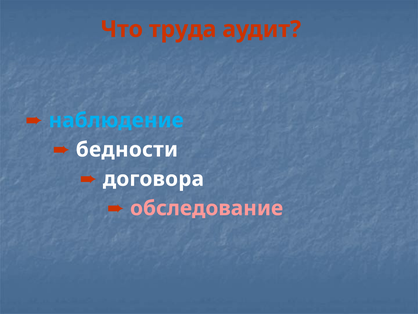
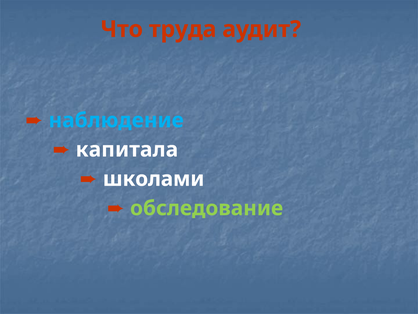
бедности: бедности -> капитала
договора: договора -> школами
обследование colour: pink -> light green
